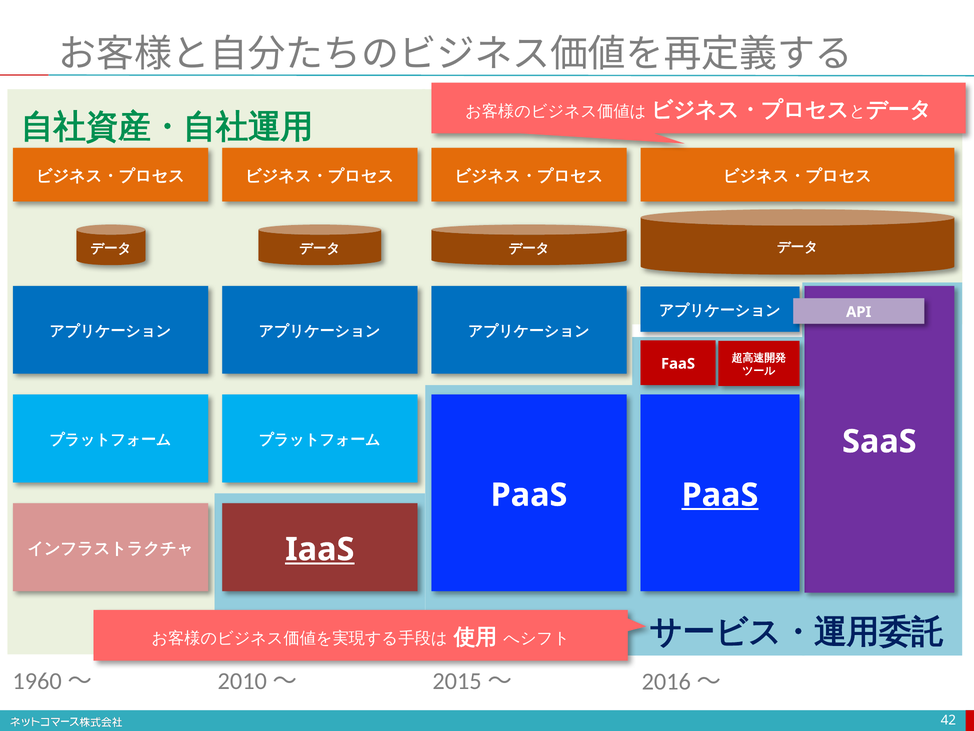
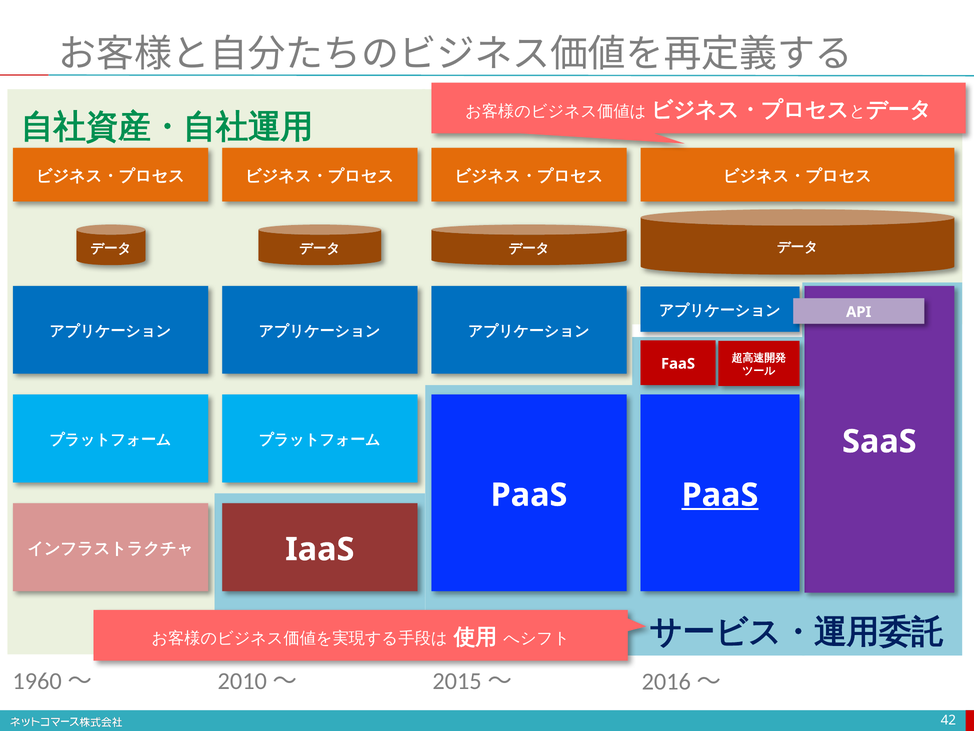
IaaS underline: present -> none
